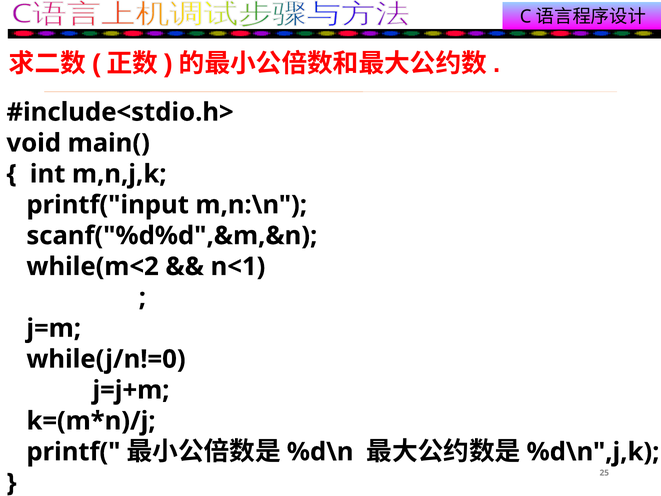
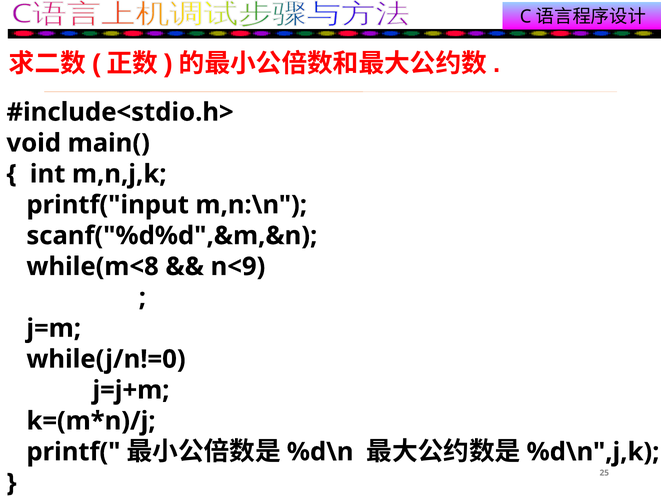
while(m<2: while(m<2 -> while(m<8
n<1: n<1 -> n<9
